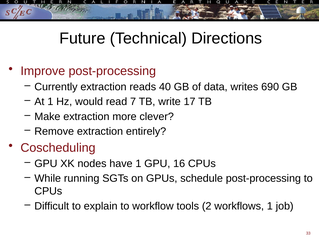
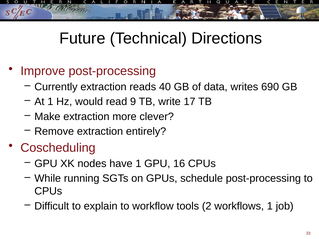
7: 7 -> 9
